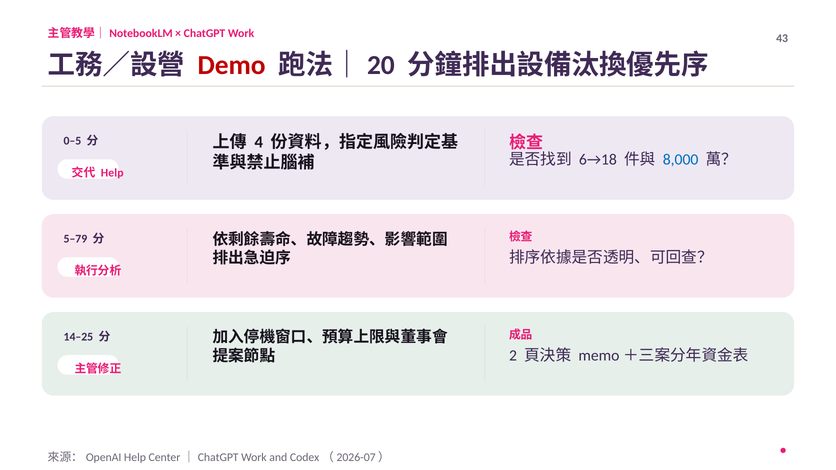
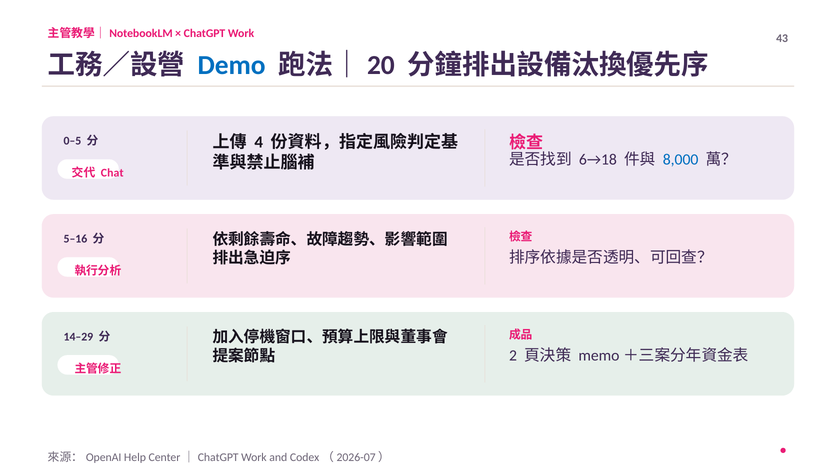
Demo colour: red -> blue
Help at (112, 173): Help -> Chat
5–79: 5–79 -> 5–16
14–25: 14–25 -> 14–29
